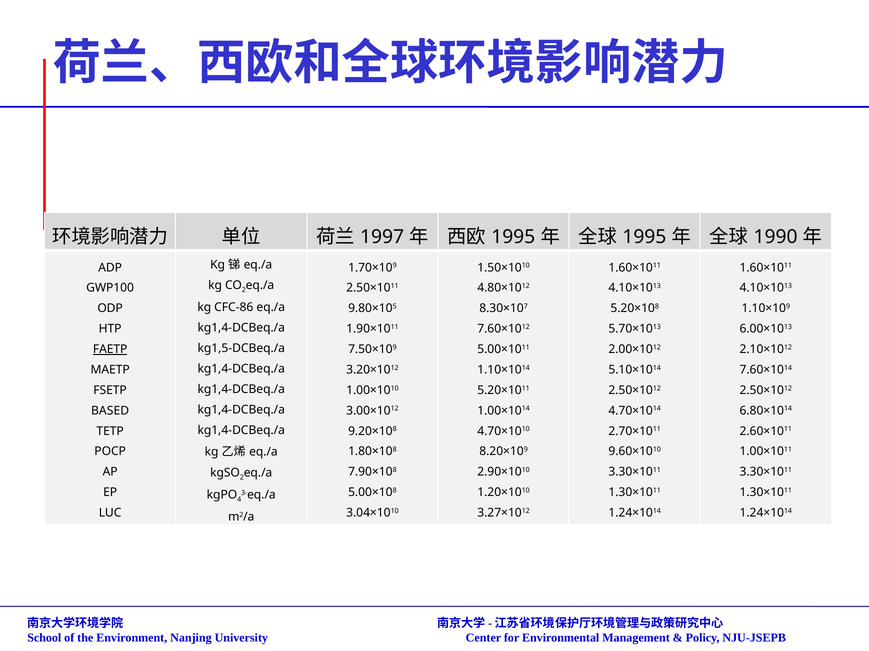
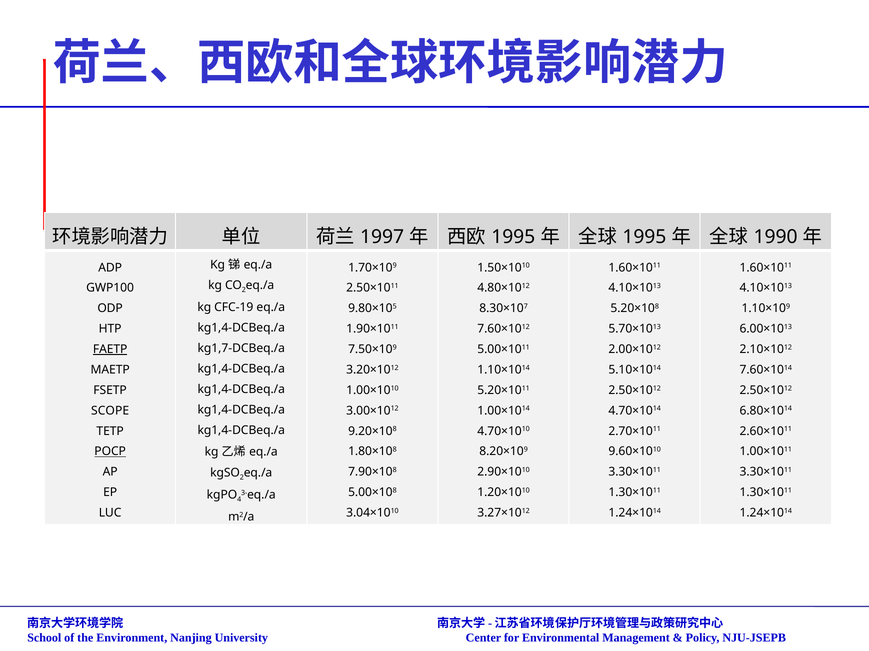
CFC-86: CFC-86 -> CFC-19
kg1,5-DCBeq./a: kg1,5-DCBeq./a -> kg1,7-DCBeq./a
BASED: BASED -> SCOPE
POCP underline: none -> present
